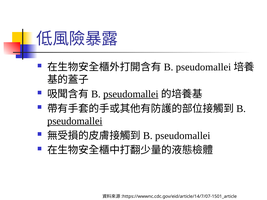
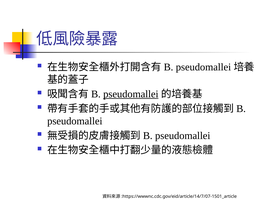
pseudomallei at (75, 121) underline: present -> none
